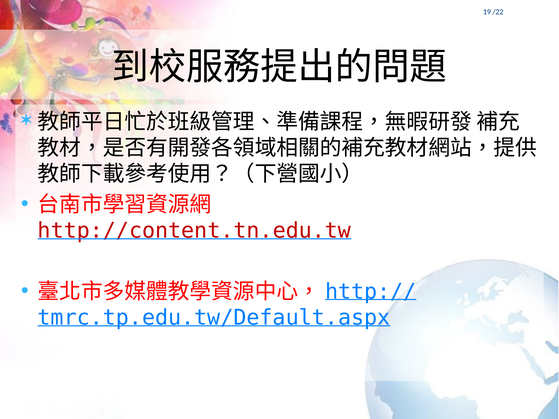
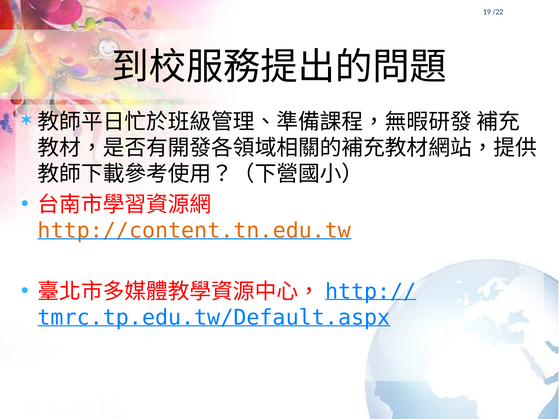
http://content.tn.edu.tw colour: red -> orange
